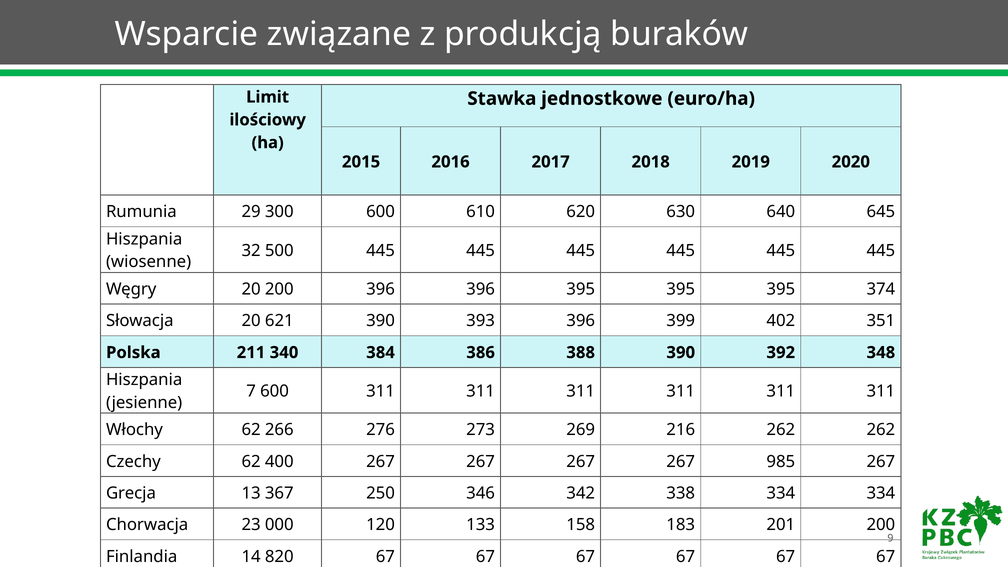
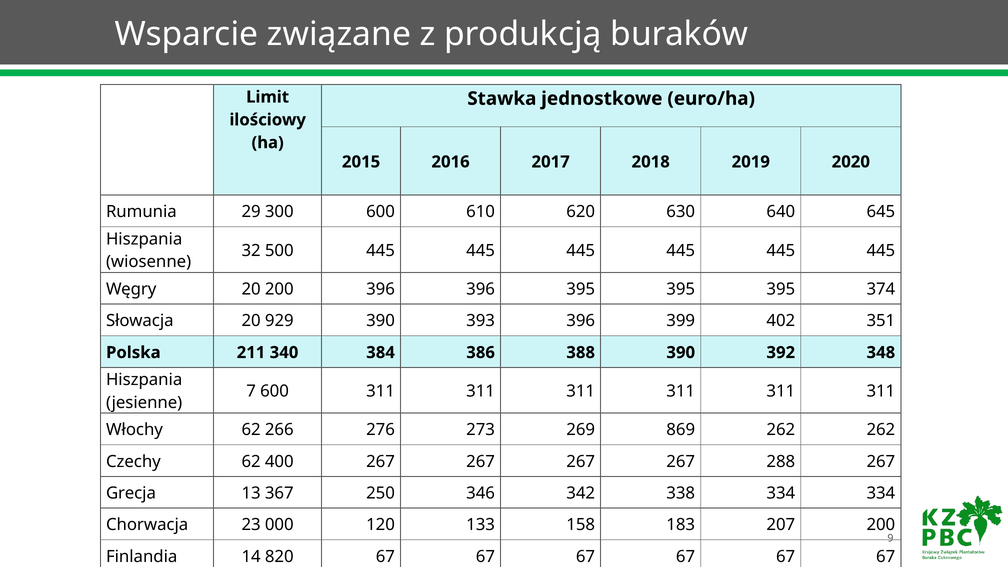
621: 621 -> 929
216: 216 -> 869
985: 985 -> 288
201: 201 -> 207
